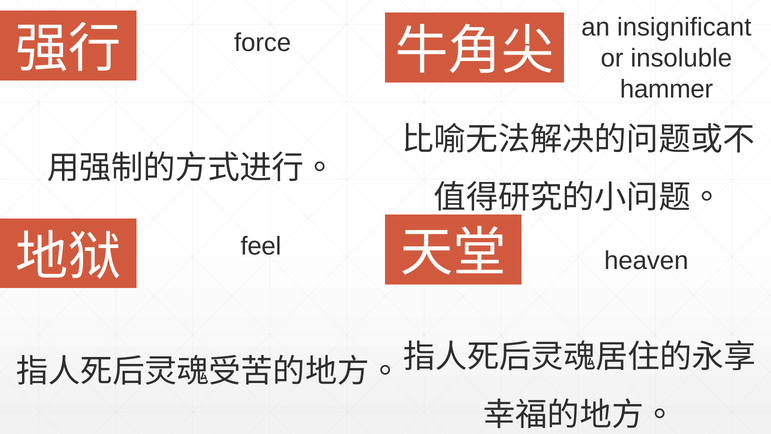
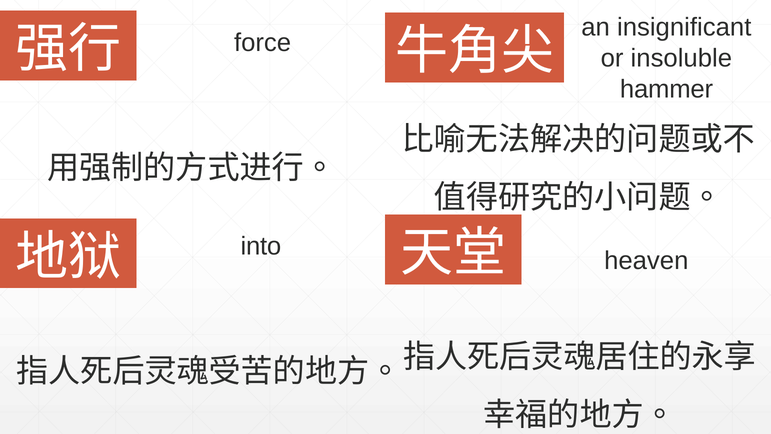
feel: feel -> into
